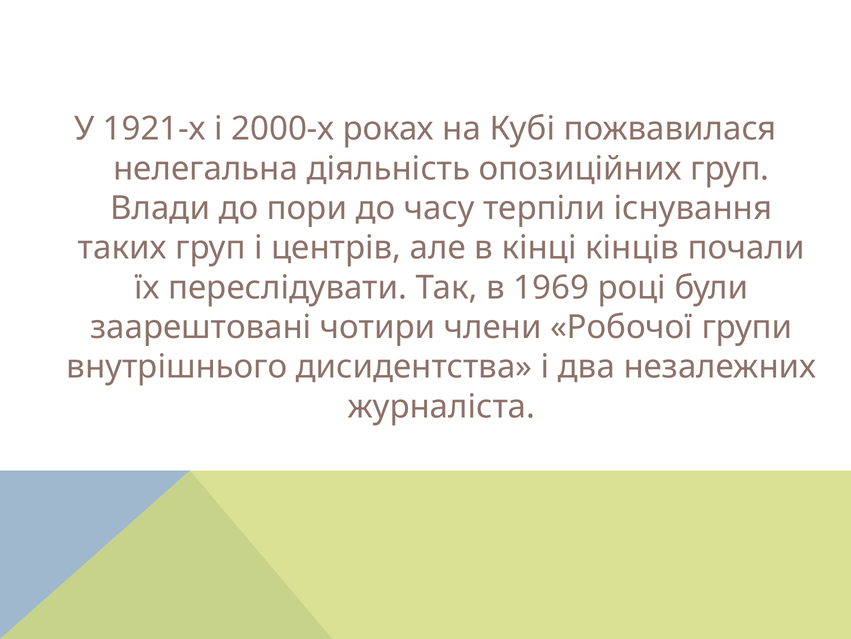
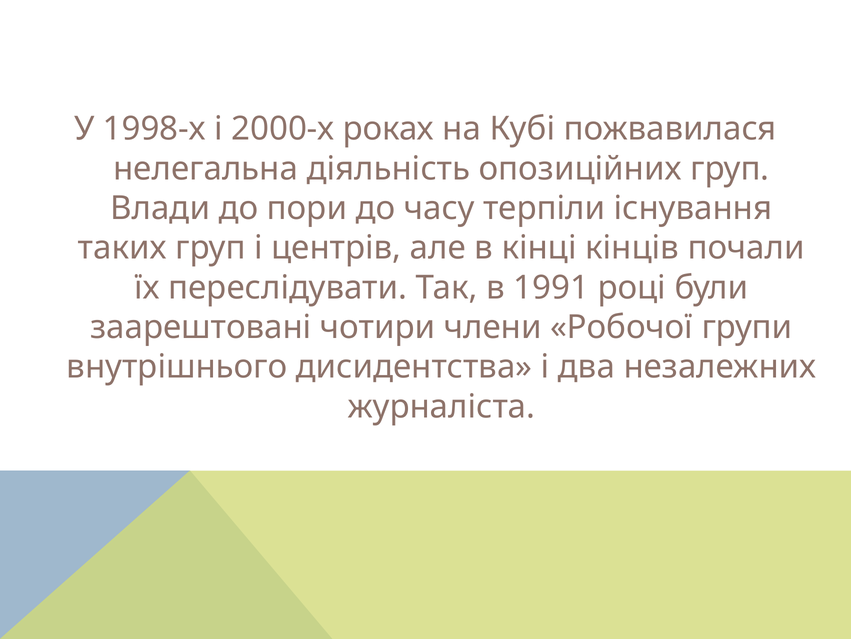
1921-х: 1921-х -> 1998-х
1969: 1969 -> 1991
